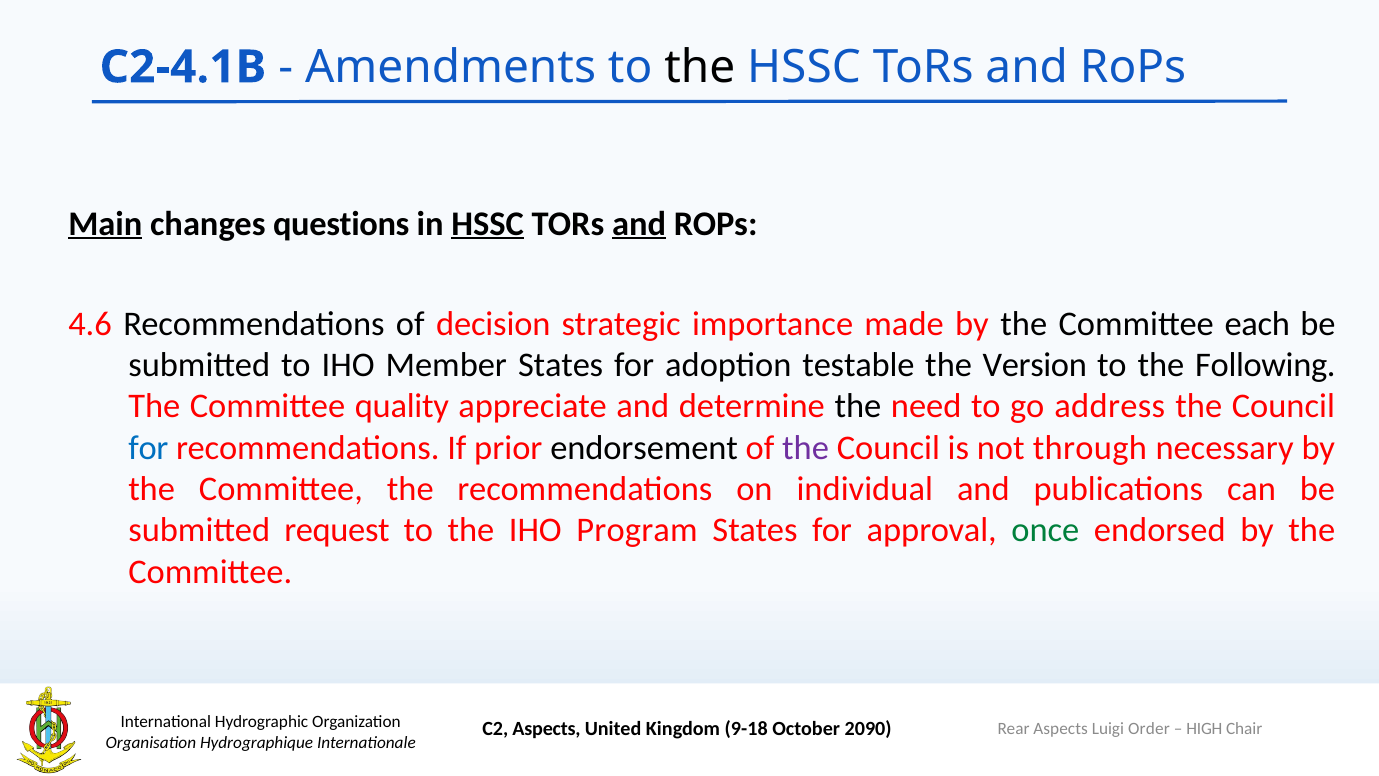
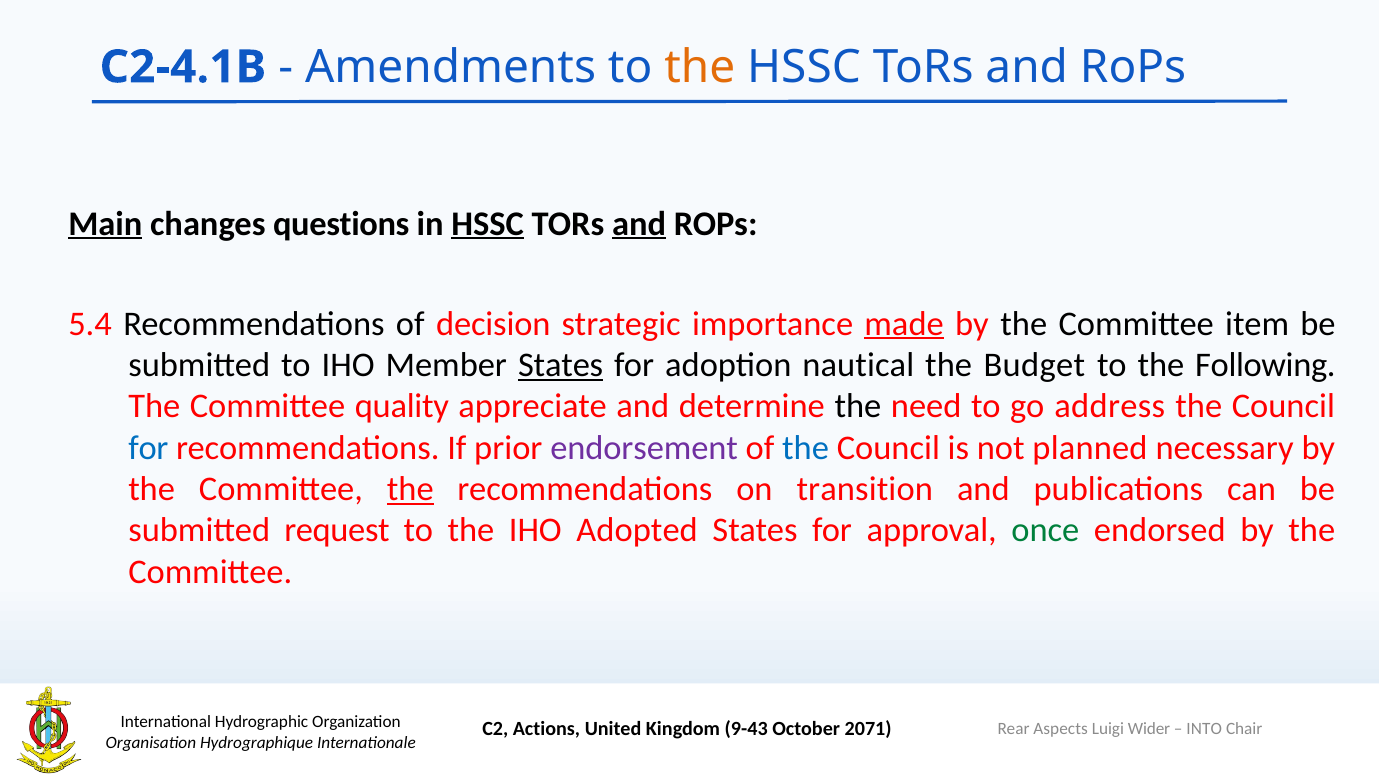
the at (700, 67) colour: black -> orange
4.6: 4.6 -> 5.4
made underline: none -> present
each: each -> item
States at (561, 365) underline: none -> present
testable: testable -> nautical
Version: Version -> Budget
endorsement colour: black -> purple
the at (806, 448) colour: purple -> blue
through: through -> planned
the at (410, 489) underline: none -> present
individual: individual -> transition
Program: Program -> Adopted
C2 Aspects: Aspects -> Actions
9-18: 9-18 -> 9-43
2090: 2090 -> 2071
Order: Order -> Wider
HIGH: HIGH -> INTO
